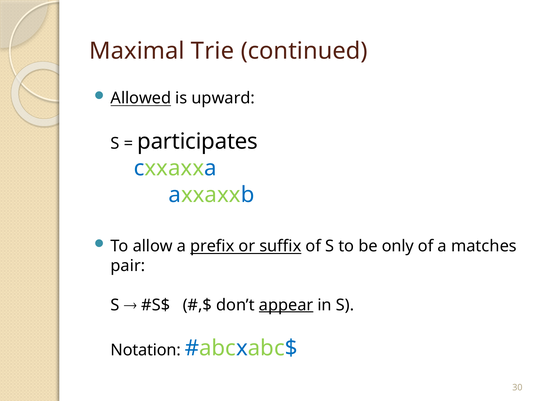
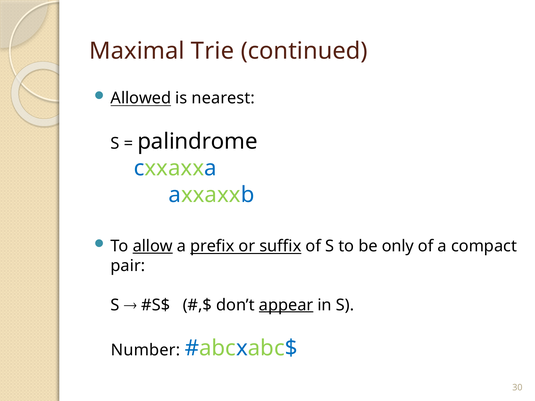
upward: upward -> nearest
participates: participates -> palindrome
allow underline: none -> present
matches: matches -> compact
Notation: Notation -> Number
